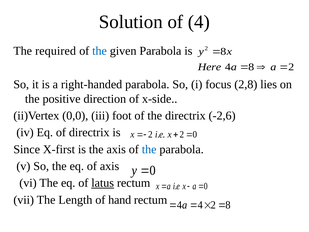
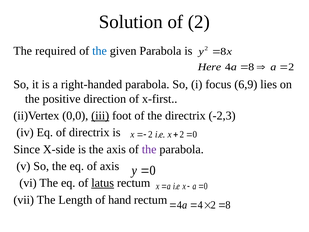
of 4: 4 -> 2
2,8: 2,8 -> 6,9
x-side: x-side -> x-first
iii underline: none -> present
-2,6: -2,6 -> -2,3
X-first: X-first -> X-side
the at (149, 149) colour: blue -> purple
